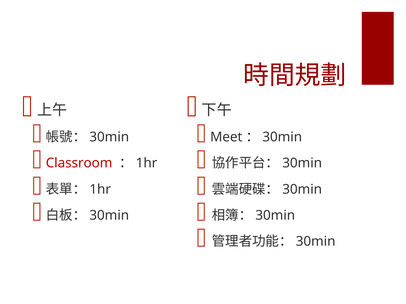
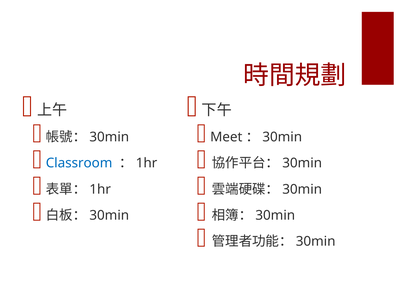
Classroom colour: red -> blue
